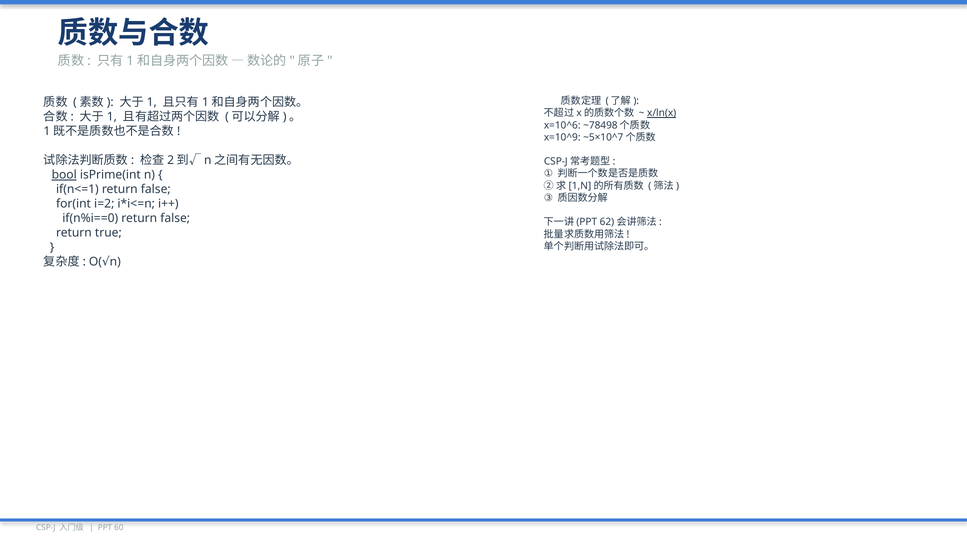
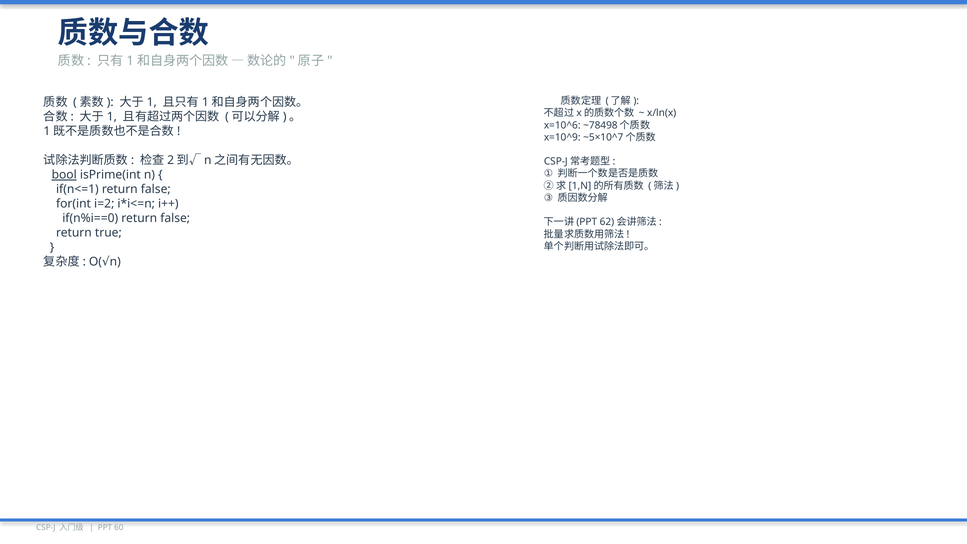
x/ln(x underline: present -> none
